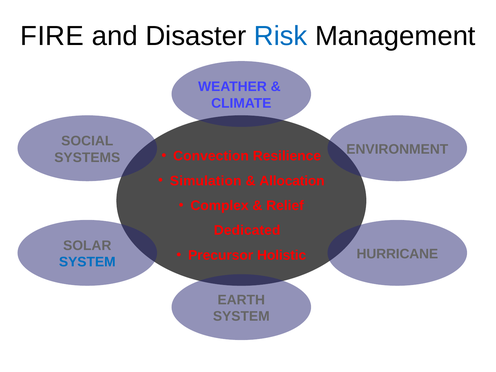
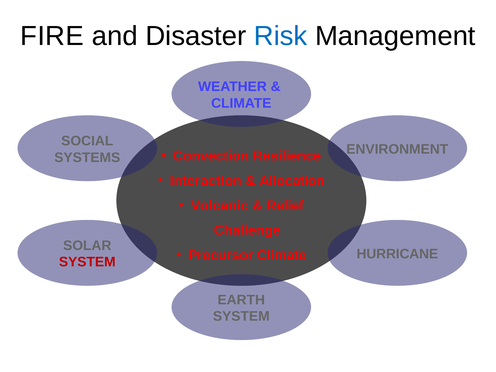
Simulation: Simulation -> Interaction
Complex: Complex -> Volcanic
Dedicated: Dedicated -> Challenge
Precursor Holistic: Holistic -> Climate
SYSTEM at (87, 262) colour: blue -> red
